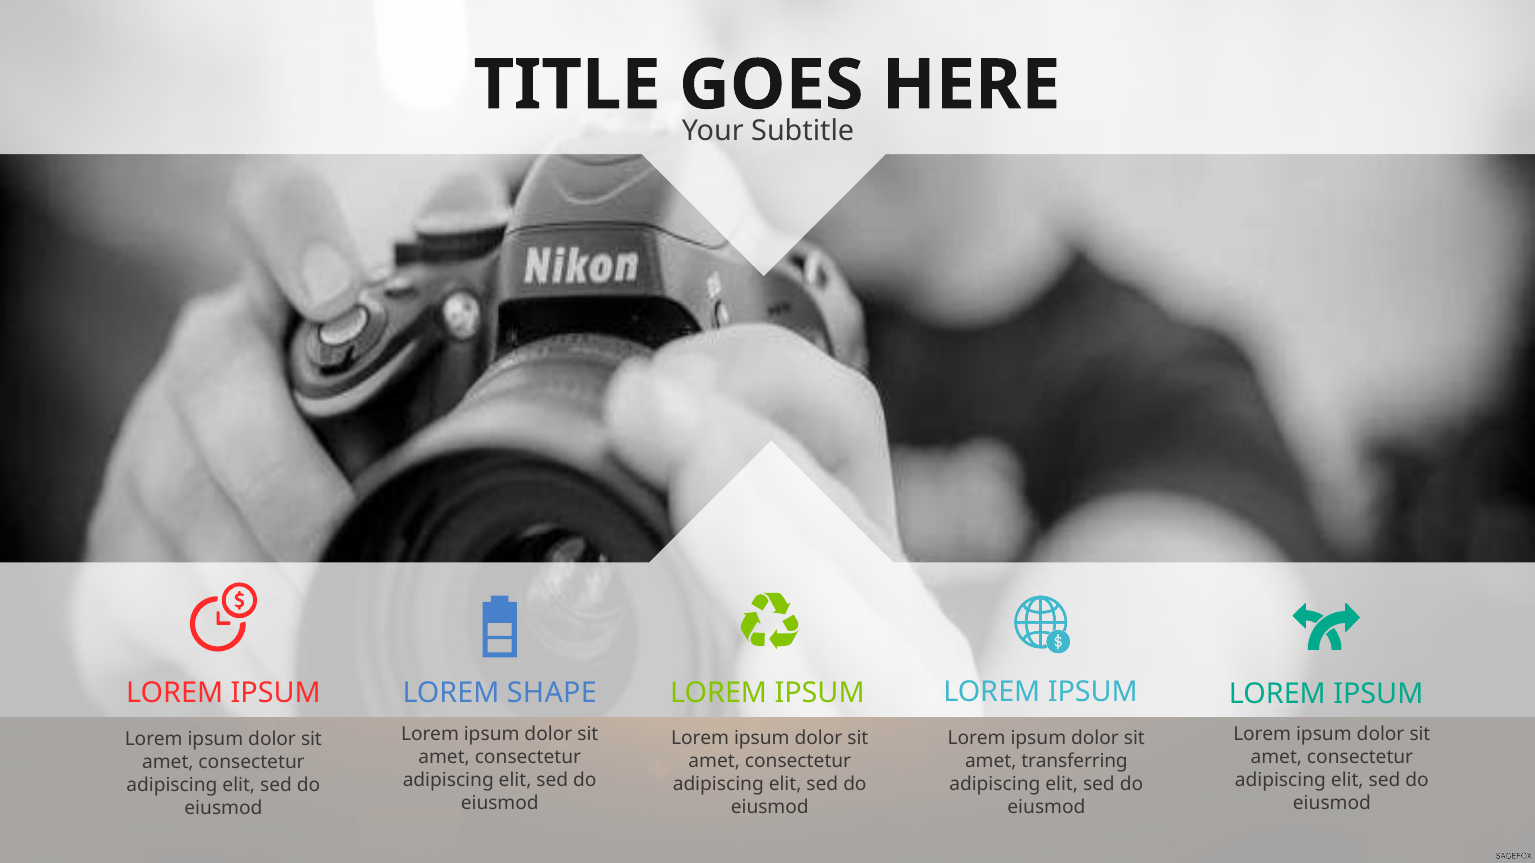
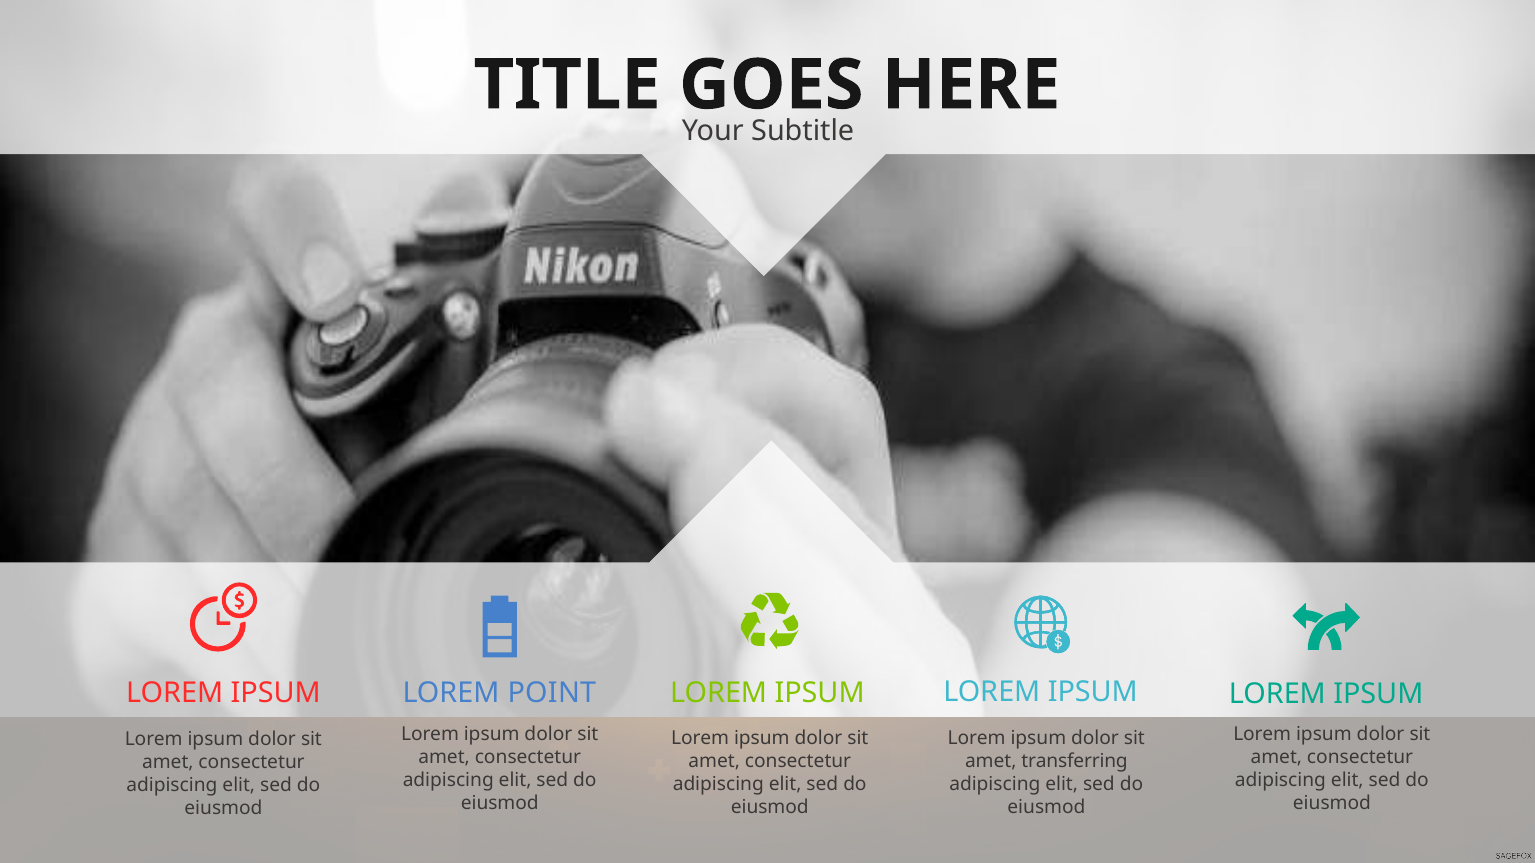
SHAPE: SHAPE -> POINT
